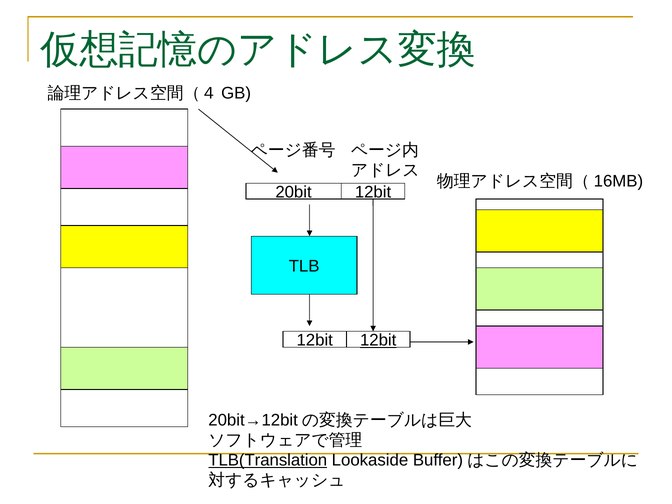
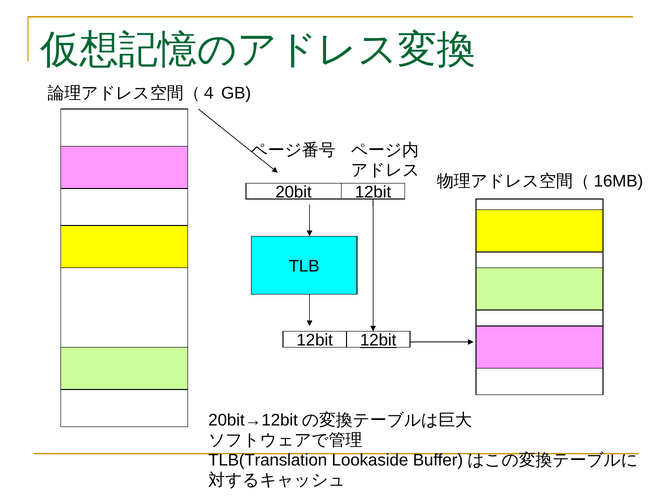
TLB(Translation underline: present -> none
